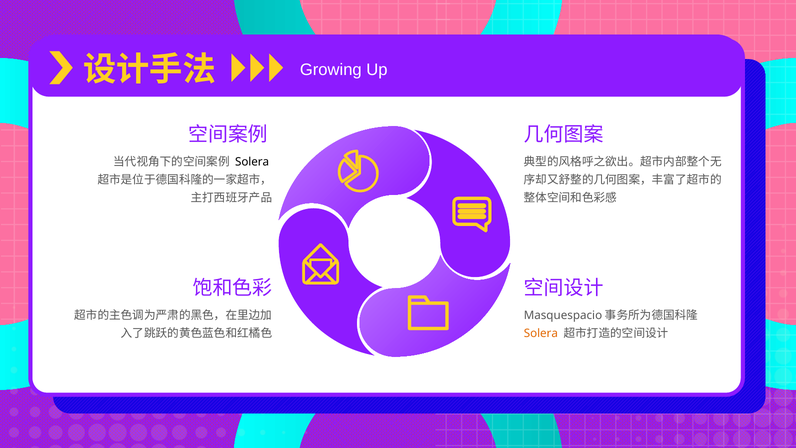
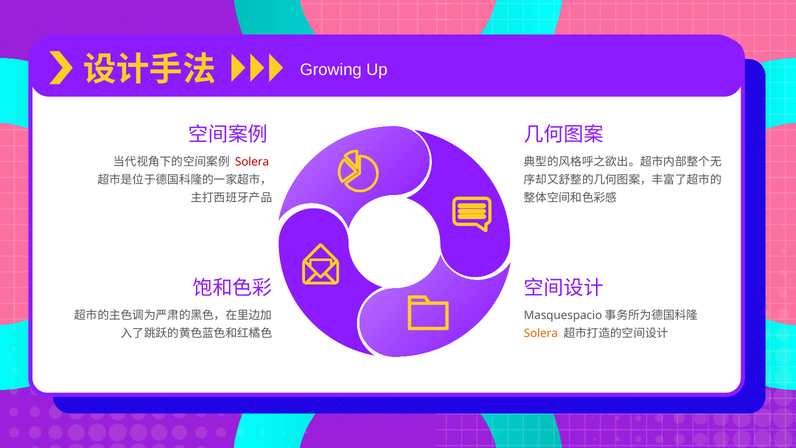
Solera at (252, 162) colour: black -> red
